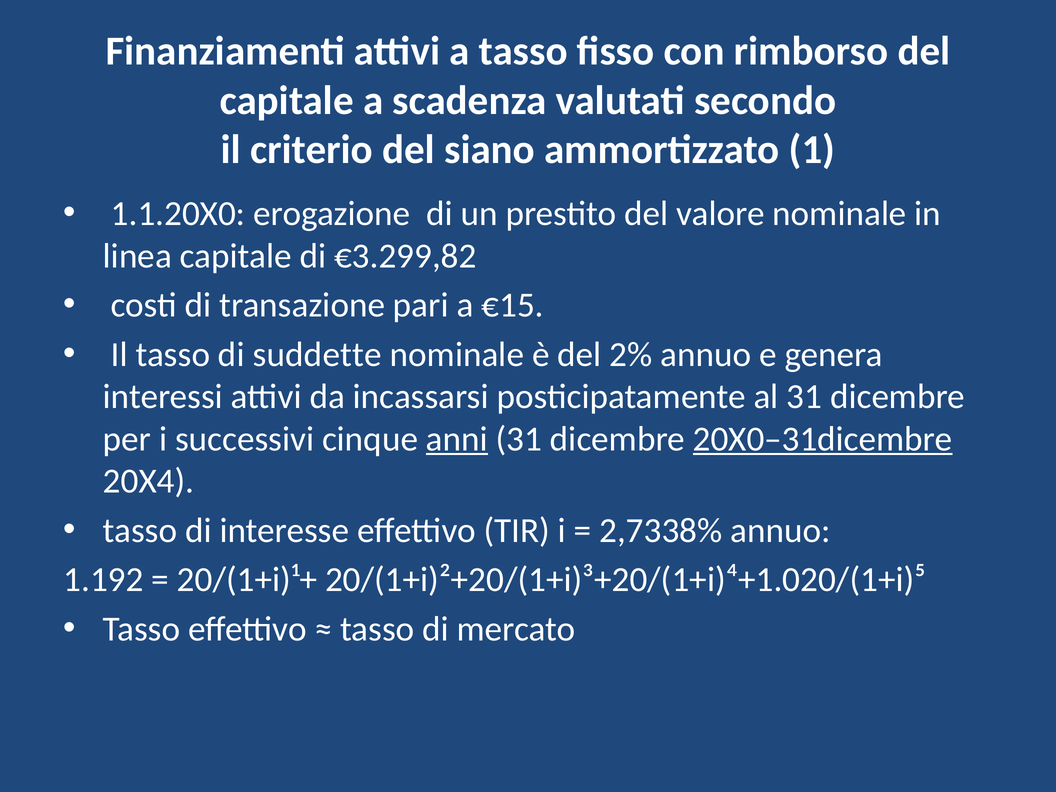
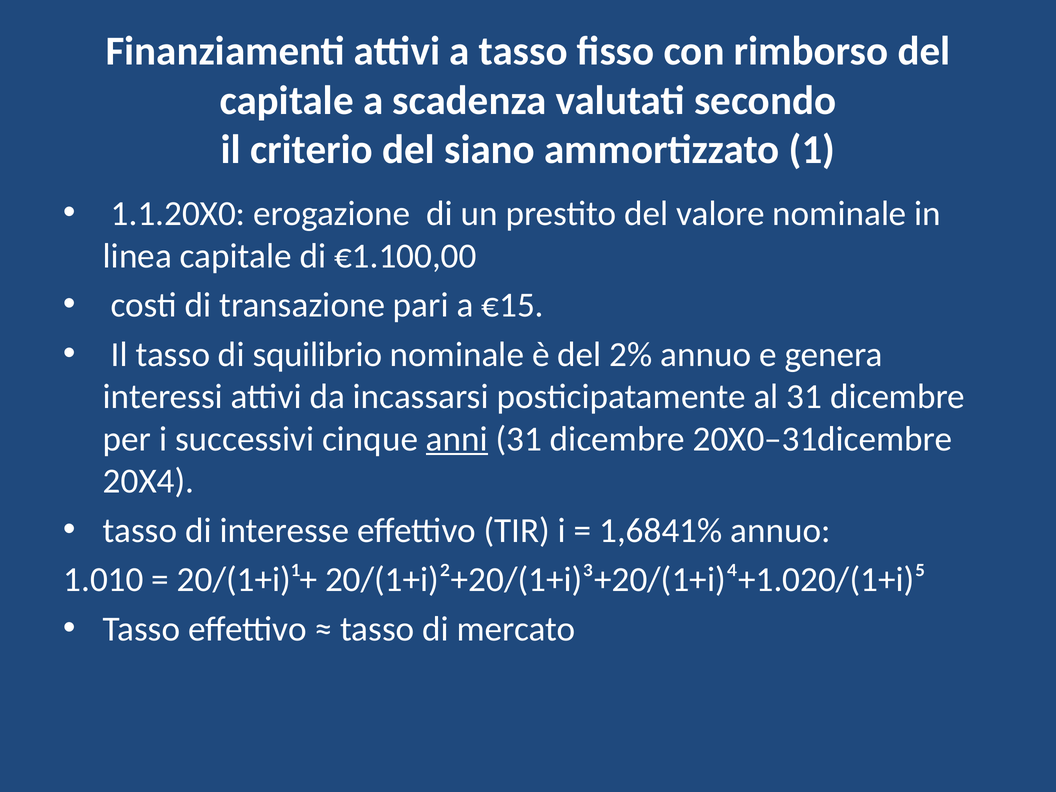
€3.299,82: €3.299,82 -> €1.100,00
suddette: suddette -> squilibrio
20X0–31dicembre underline: present -> none
2,7338%: 2,7338% -> 1,6841%
1.192: 1.192 -> 1.010
